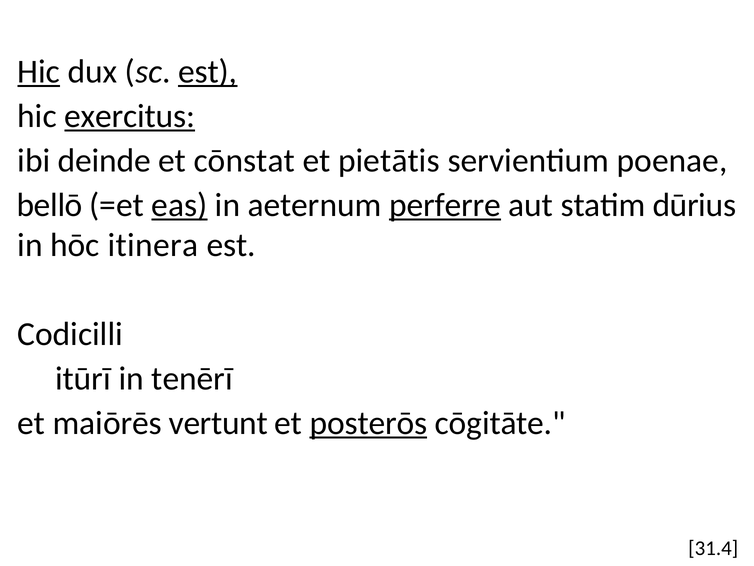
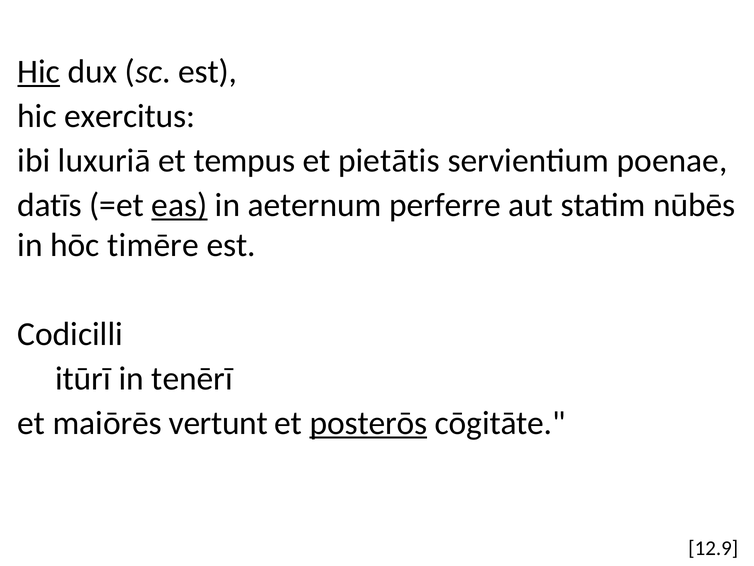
est at (208, 72) underline: present -> none
exercitus underline: present -> none
deinde: deinde -> luxuriā
cōnstat: cōnstat -> tempus
bellō: bellō -> datīs
perferre underline: present -> none
dūrius: dūrius -> nūbēs
itinera: itinera -> timēre
31.4: 31.4 -> 12.9
